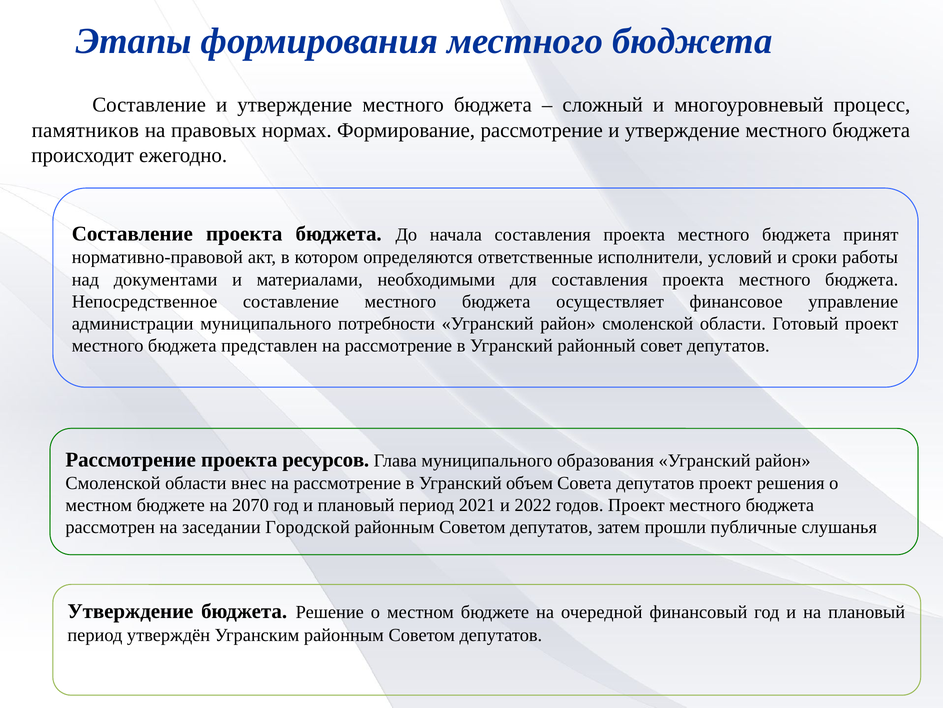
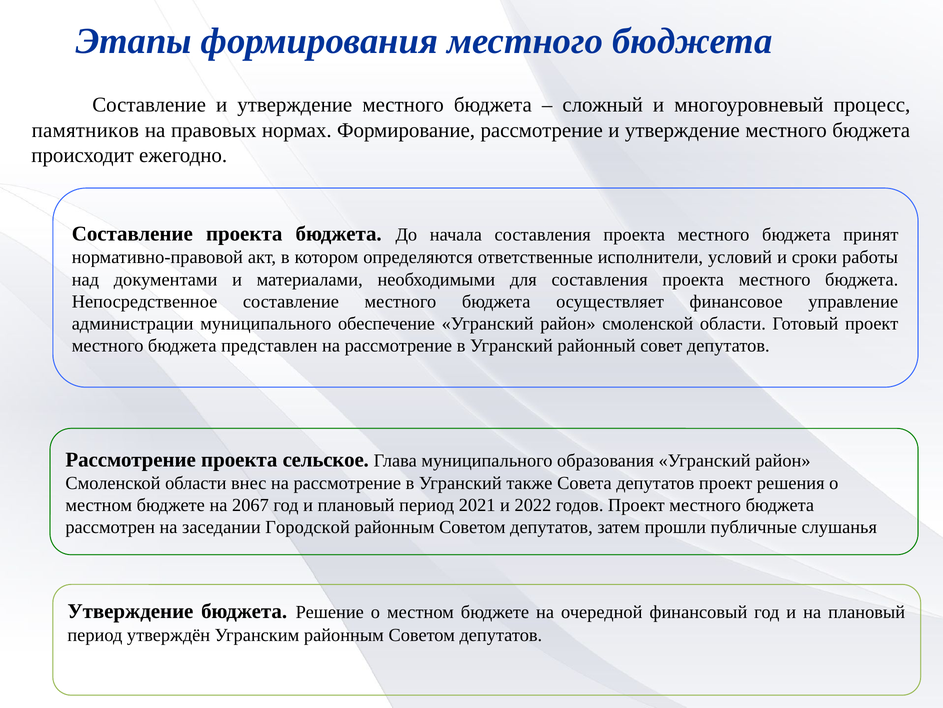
потребности: потребности -> обеспечение
ресурсов: ресурсов -> сельское
объем: объем -> также
2070: 2070 -> 2067
